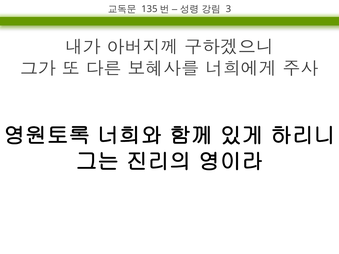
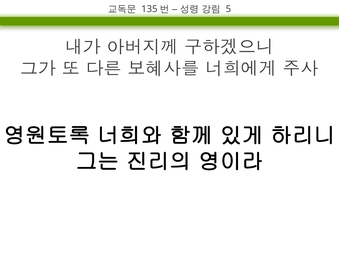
3: 3 -> 5
